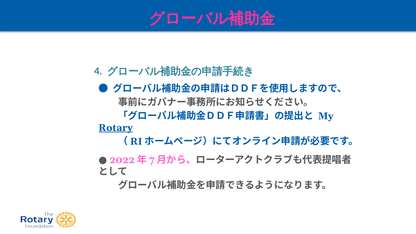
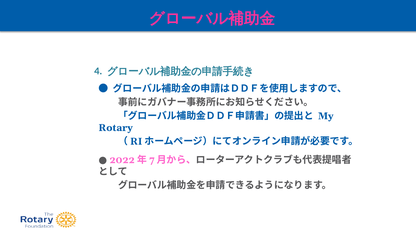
Rotary underline: present -> none
